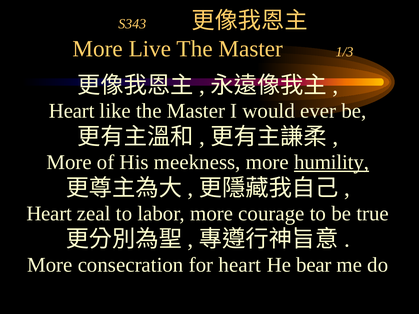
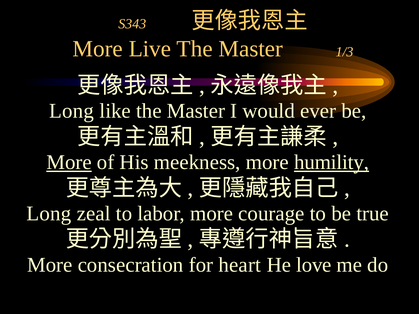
Heart at (72, 111): Heart -> Long
More at (69, 162) underline: none -> present
Heart at (49, 214): Heart -> Long
bear: bear -> love
